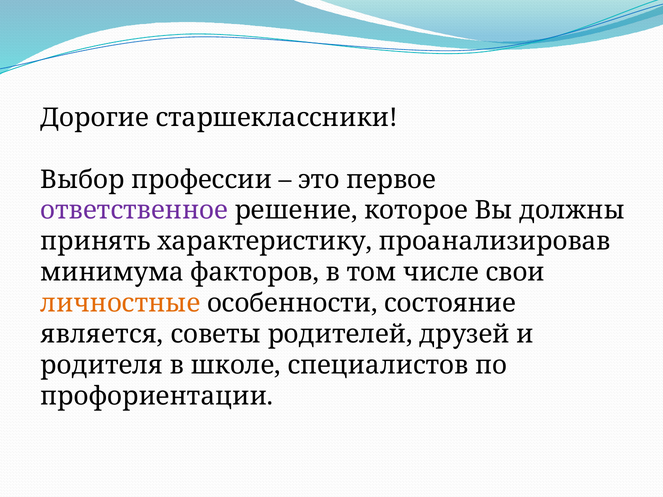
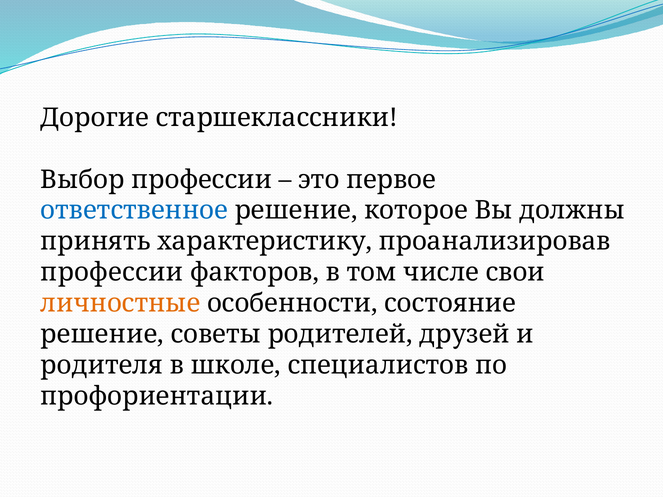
ответственное colour: purple -> blue
минимума at (112, 273): минимума -> профессии
является at (102, 334): является -> решение
